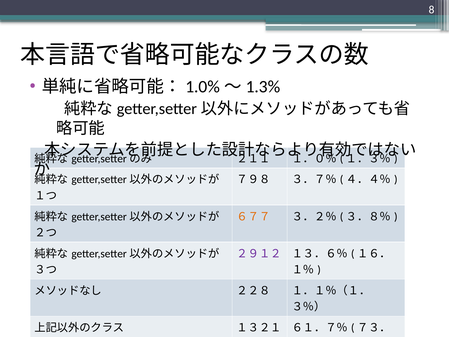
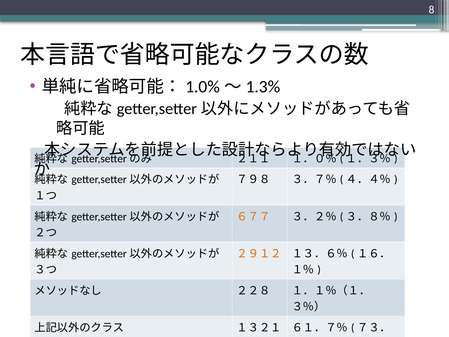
２９１２ colour: purple -> orange
